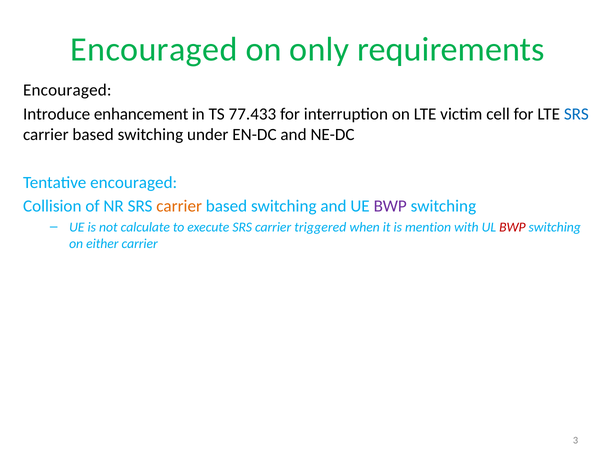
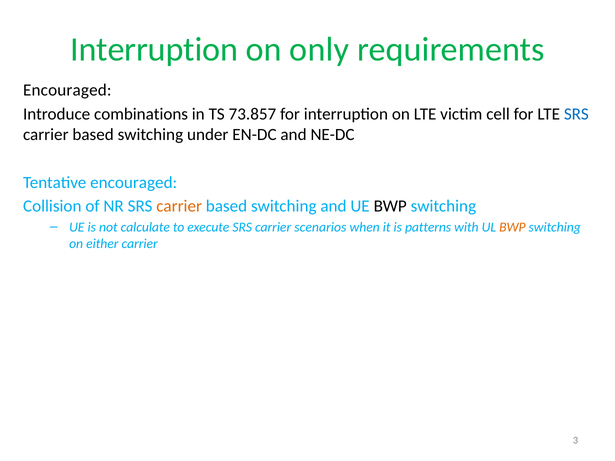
Encouraged at (154, 49): Encouraged -> Interruption
enhancement: enhancement -> combinations
77.433: 77.433 -> 73.857
BWP at (390, 206) colour: purple -> black
triggered: triggered -> scenarios
mention: mention -> patterns
BWP at (512, 227) colour: red -> orange
